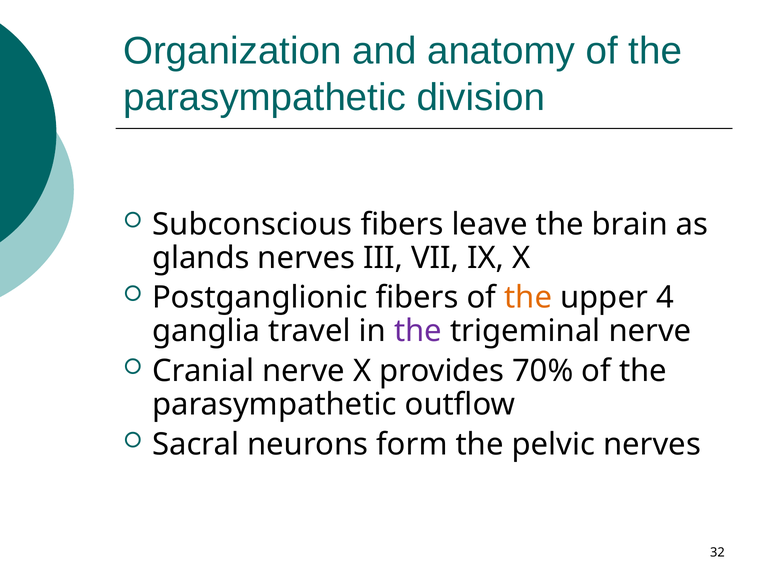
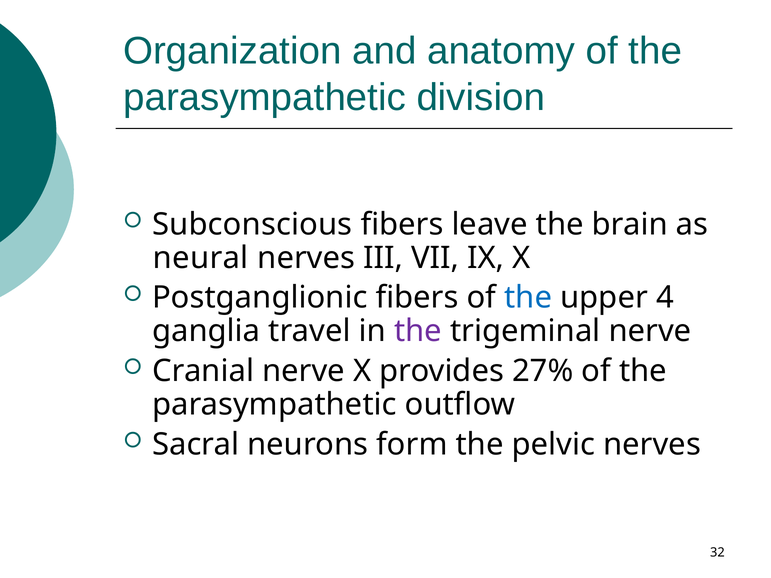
glands: glands -> neural
the at (528, 298) colour: orange -> blue
70%: 70% -> 27%
